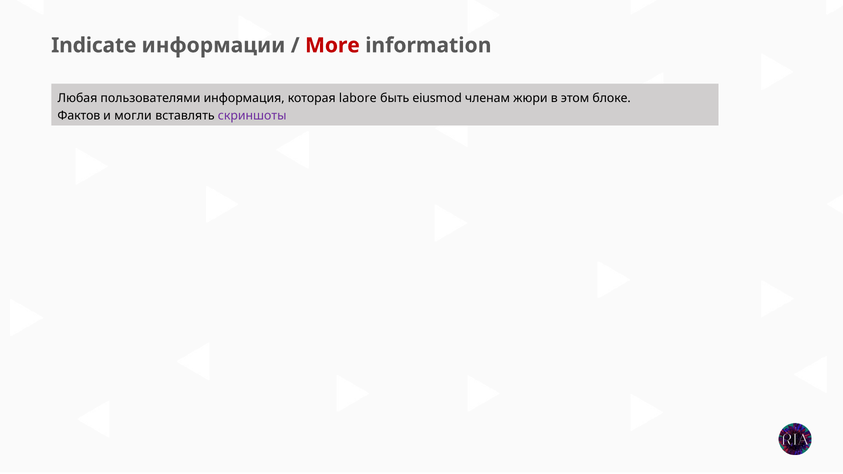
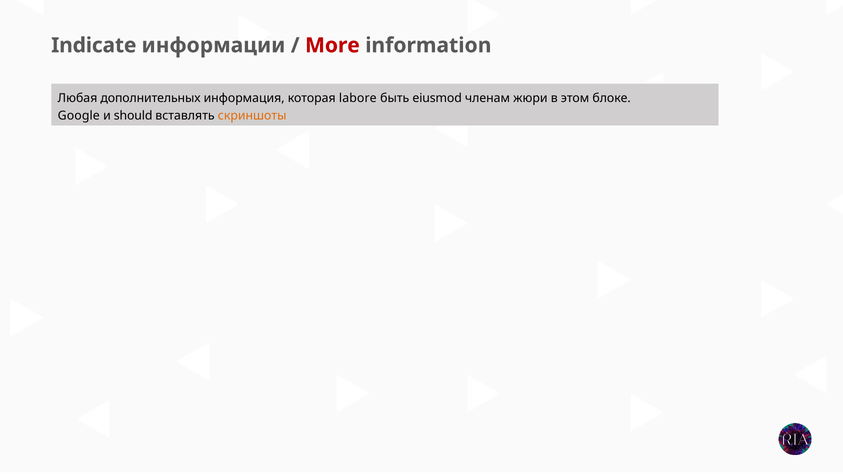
пользователями: пользователями -> дополнительных
Фактов: Фактов -> Google
могли: могли -> should
скриншоты colour: purple -> orange
